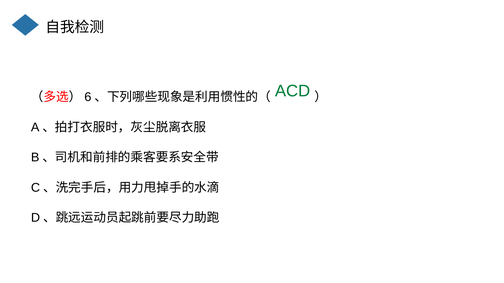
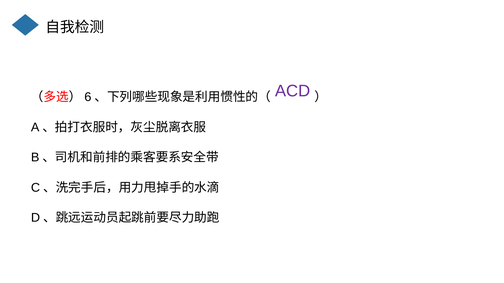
ACD colour: green -> purple
